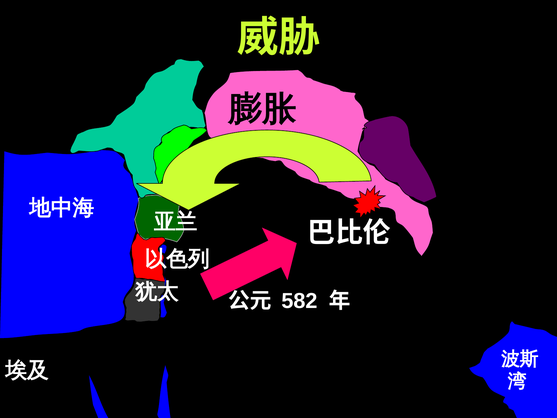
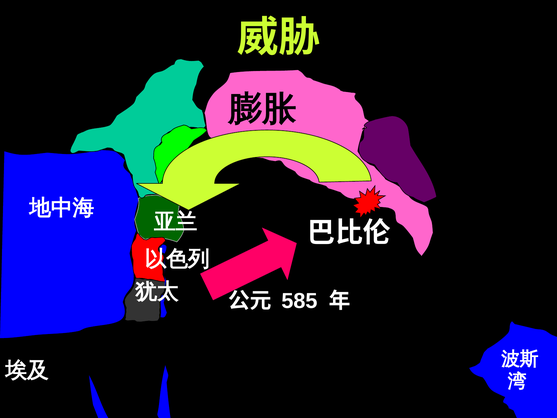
582: 582 -> 585
